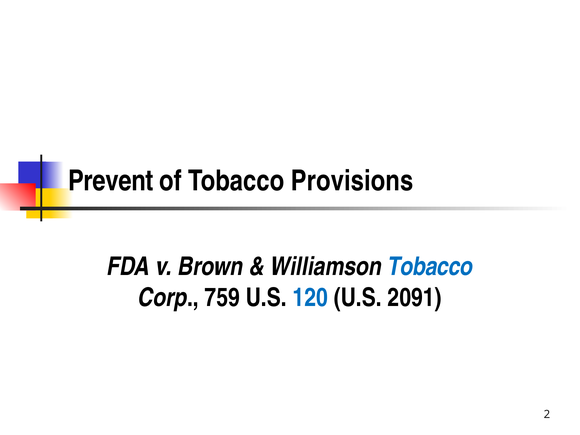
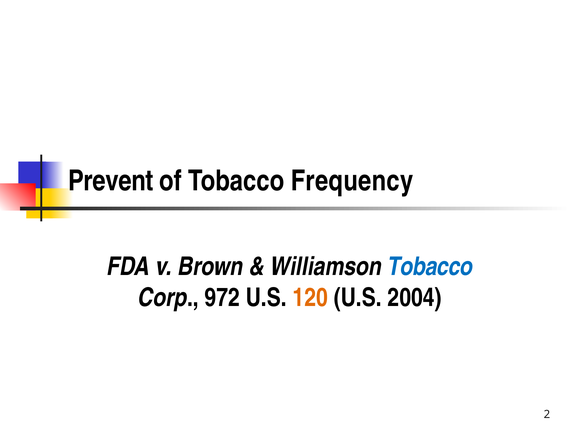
Provisions: Provisions -> Frequency
759: 759 -> 972
120 colour: blue -> orange
2091: 2091 -> 2004
